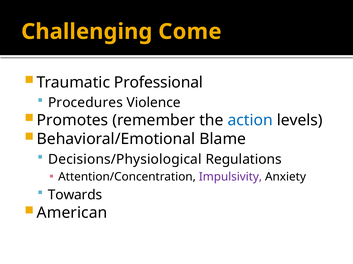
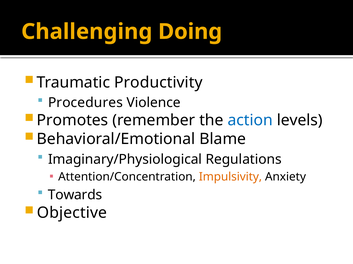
Come: Come -> Doing
Professional: Professional -> Productivity
Decisions/Physiological: Decisions/Physiological -> Imaginary/Physiological
Impulsivity colour: purple -> orange
American: American -> Objective
